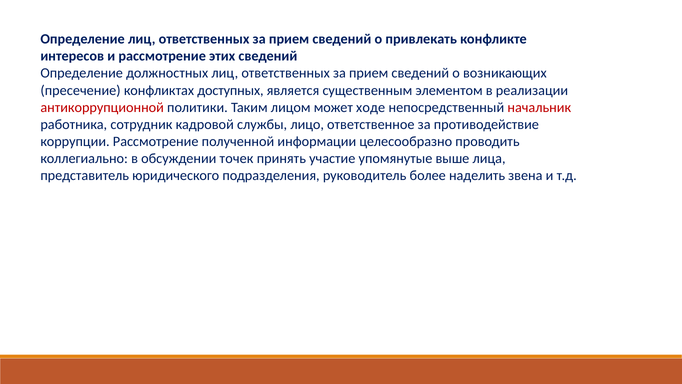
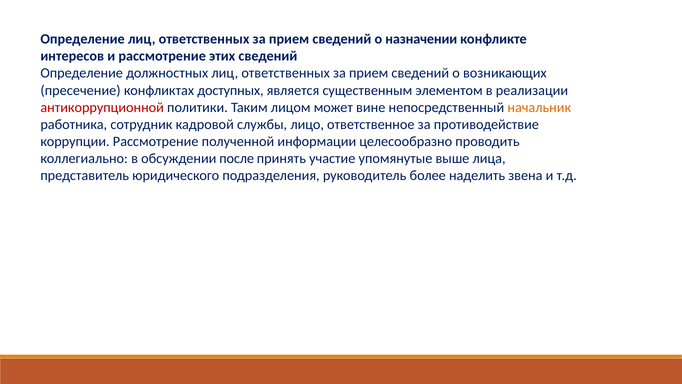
привлекать: привлекать -> назначении
ходе: ходе -> вине
начальник colour: red -> orange
точек: точек -> после
